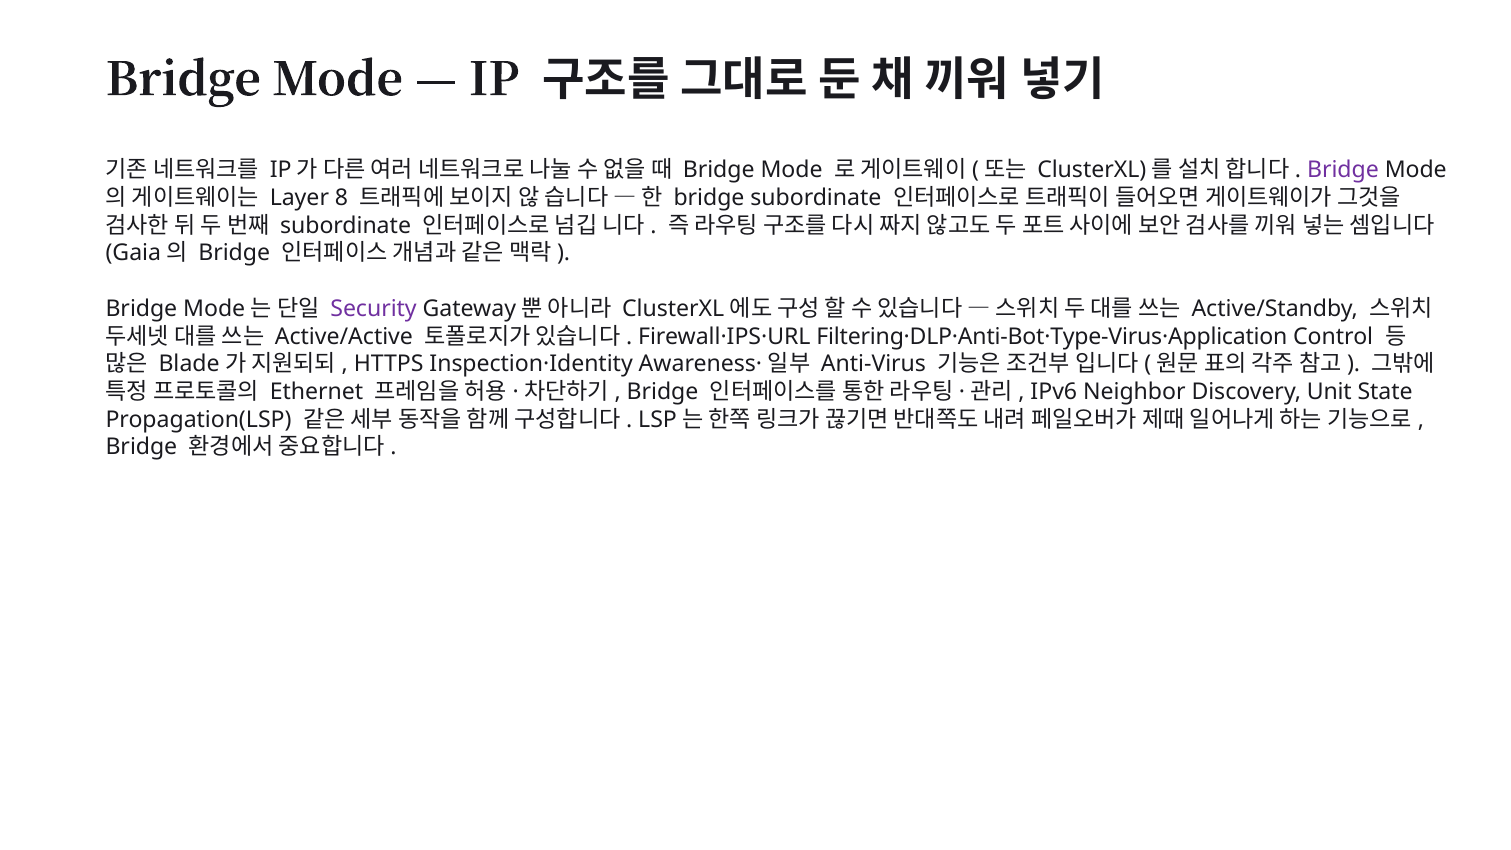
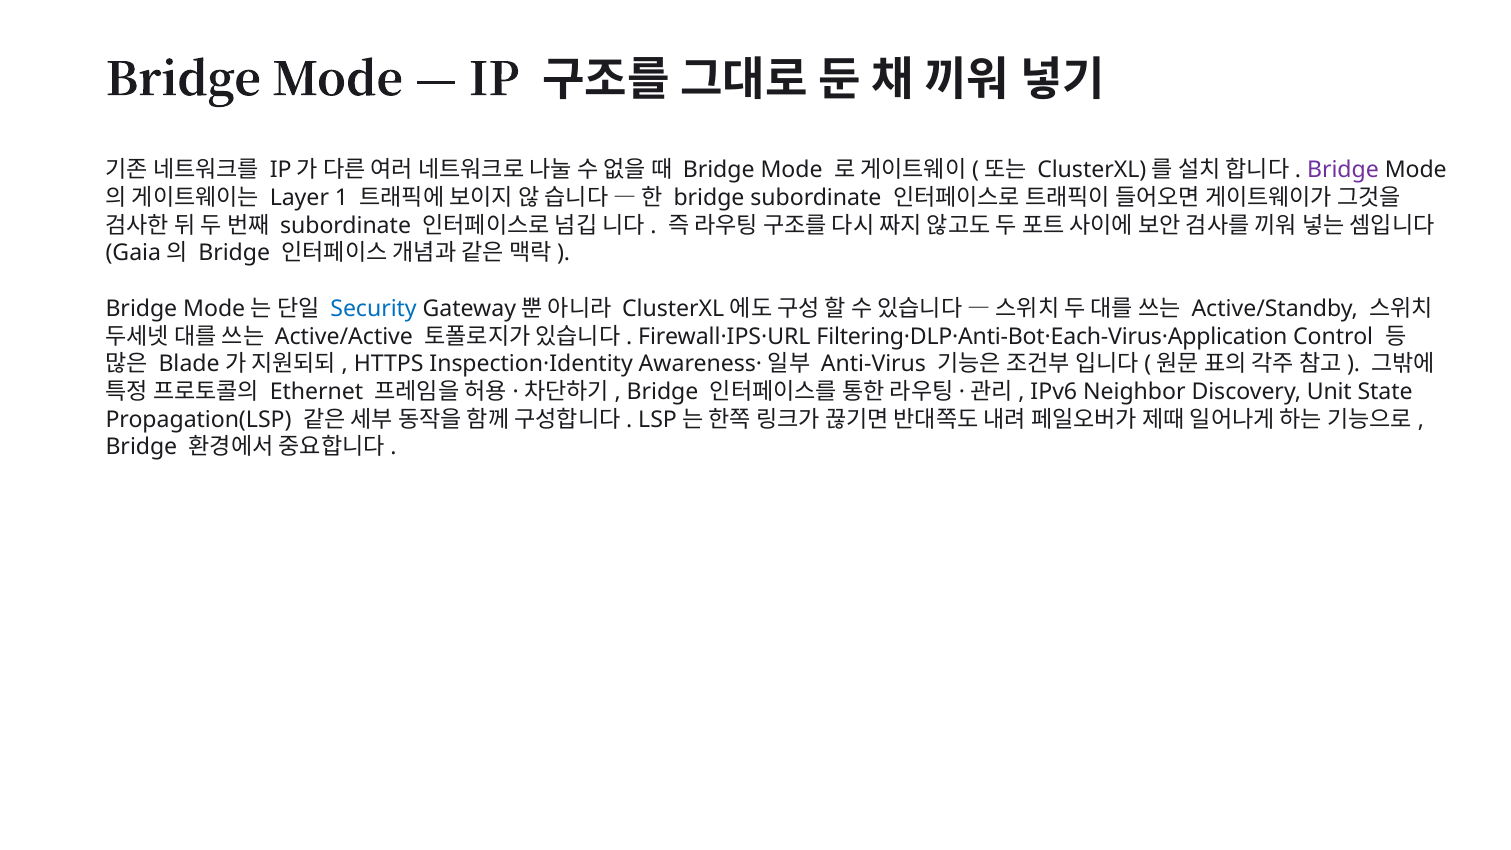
8: 8 -> 1
Security colour: purple -> blue
Filtering·DLP·Anti-Bot·Type-Virus·Application: Filtering·DLP·Anti-Bot·Type-Virus·Application -> Filtering·DLP·Anti-Bot·Each-Virus·Application
